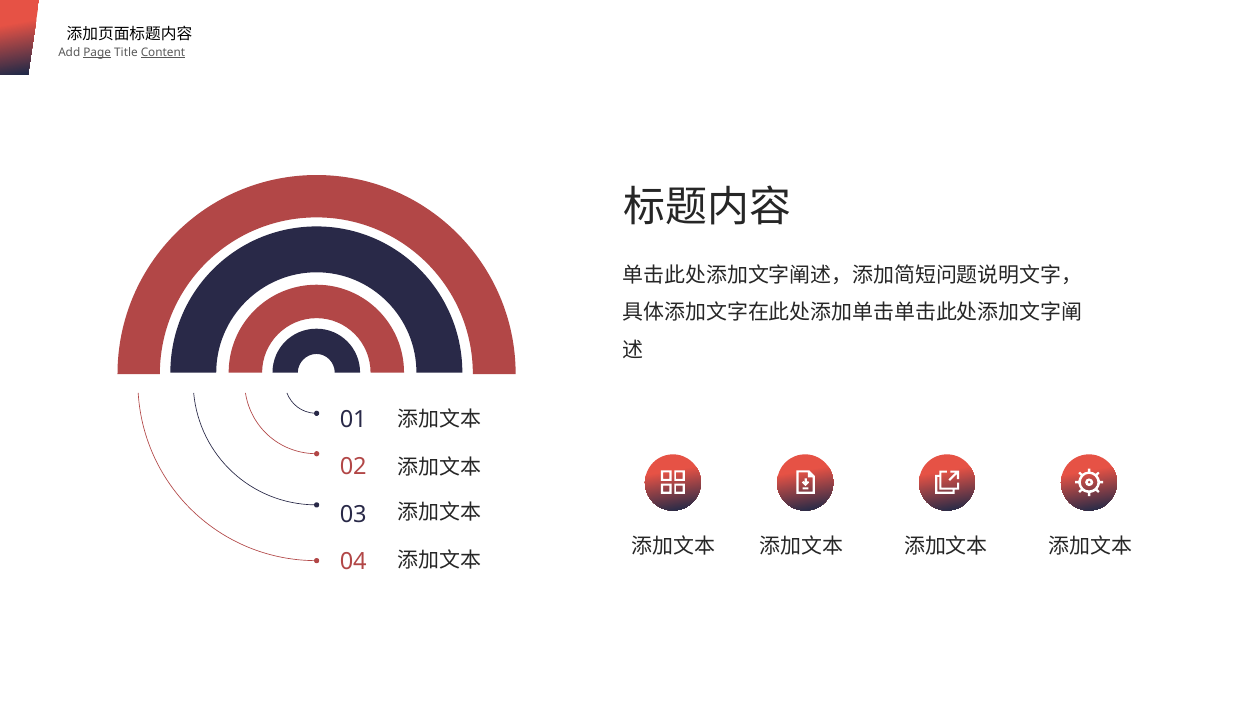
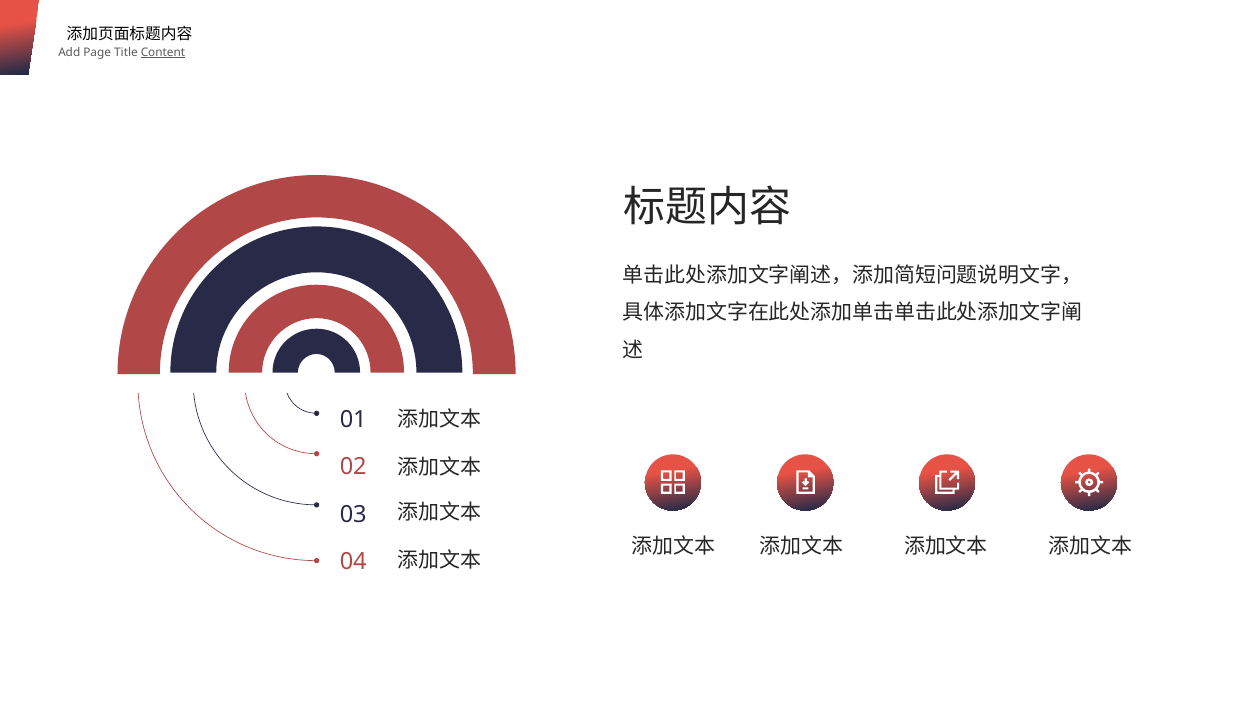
Page underline: present -> none
